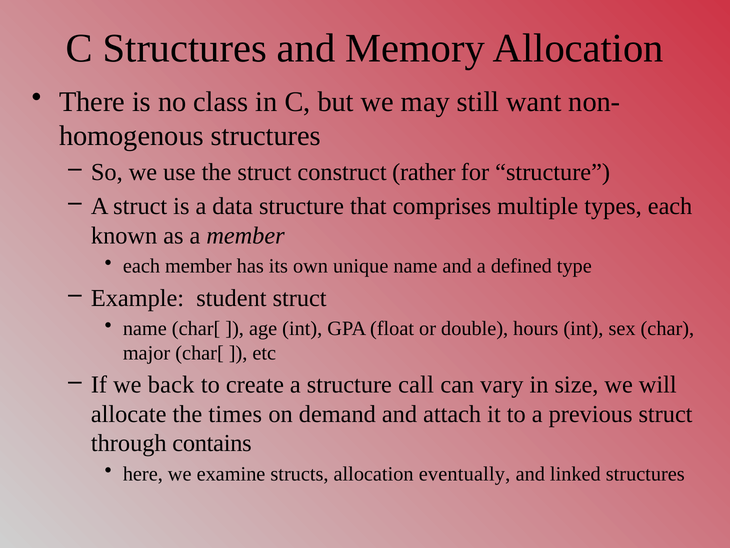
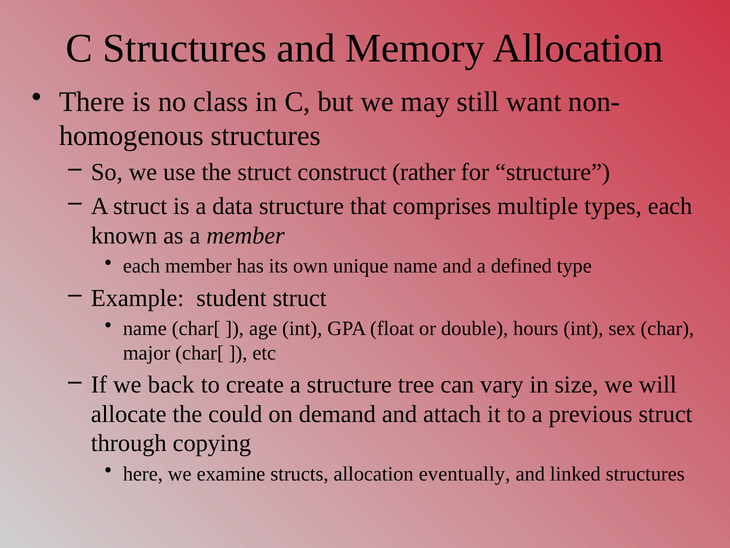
call: call -> tree
times: times -> could
contains: contains -> copying
